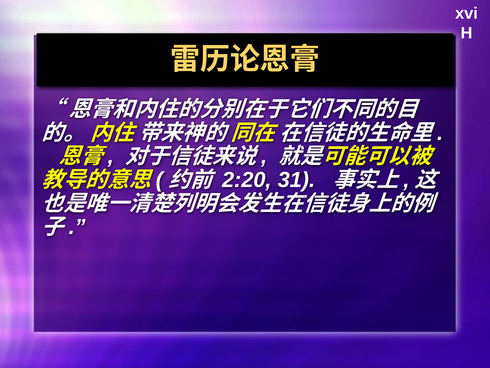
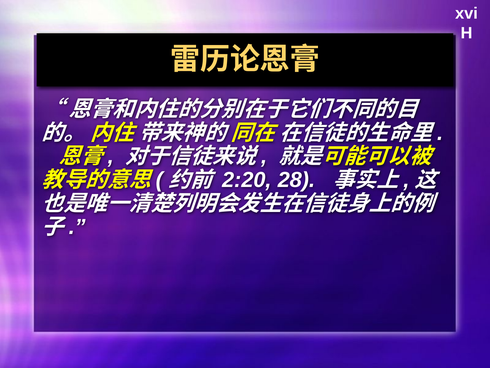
31: 31 -> 28
